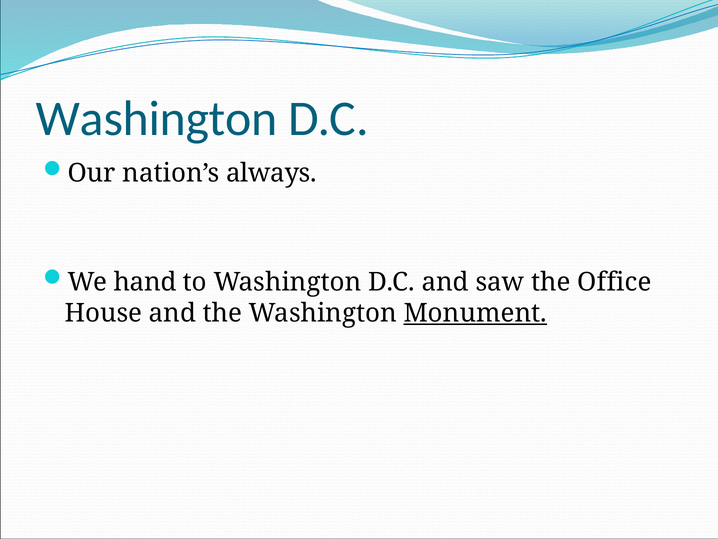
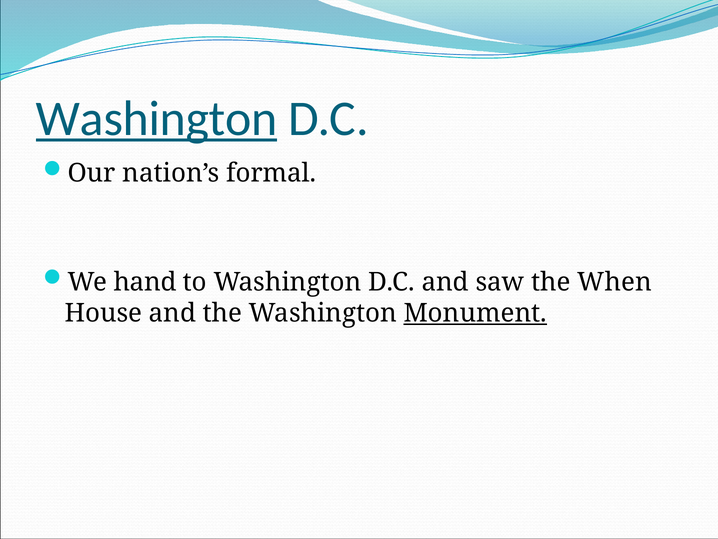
Washington at (157, 119) underline: none -> present
always: always -> formal
Office: Office -> When
